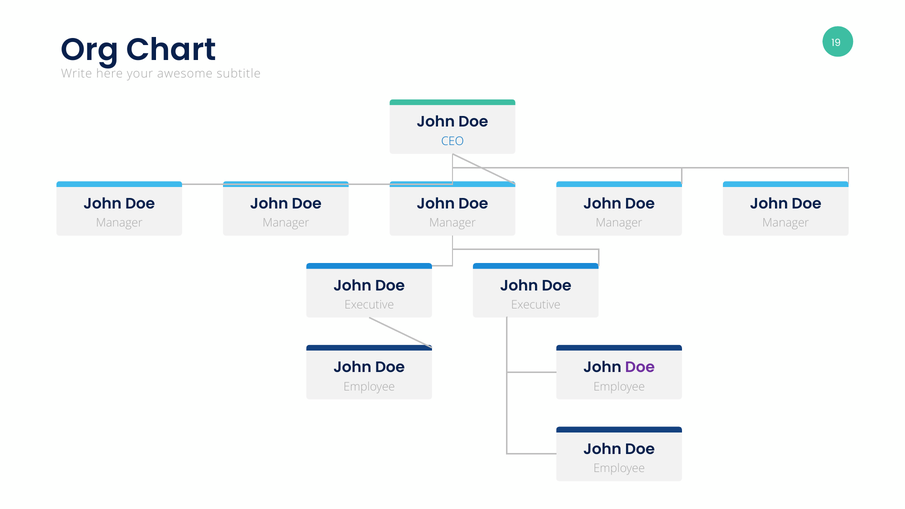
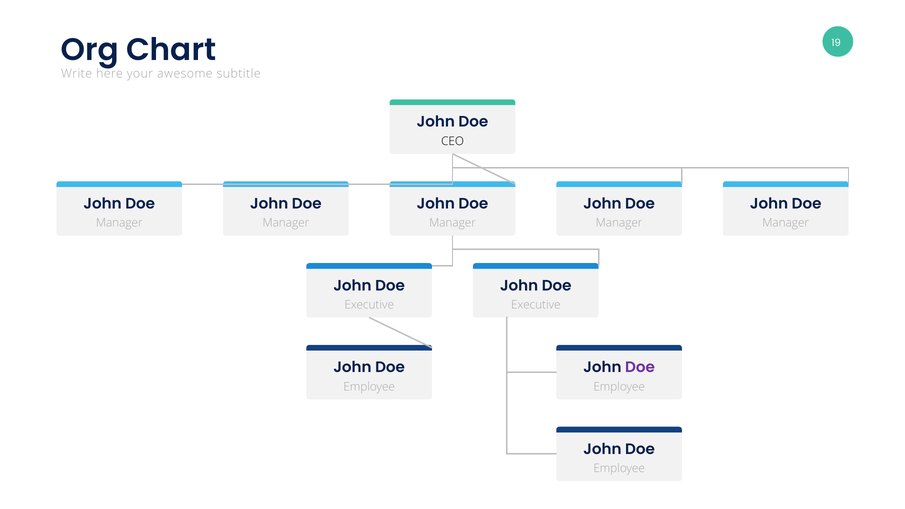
CEO colour: blue -> black
